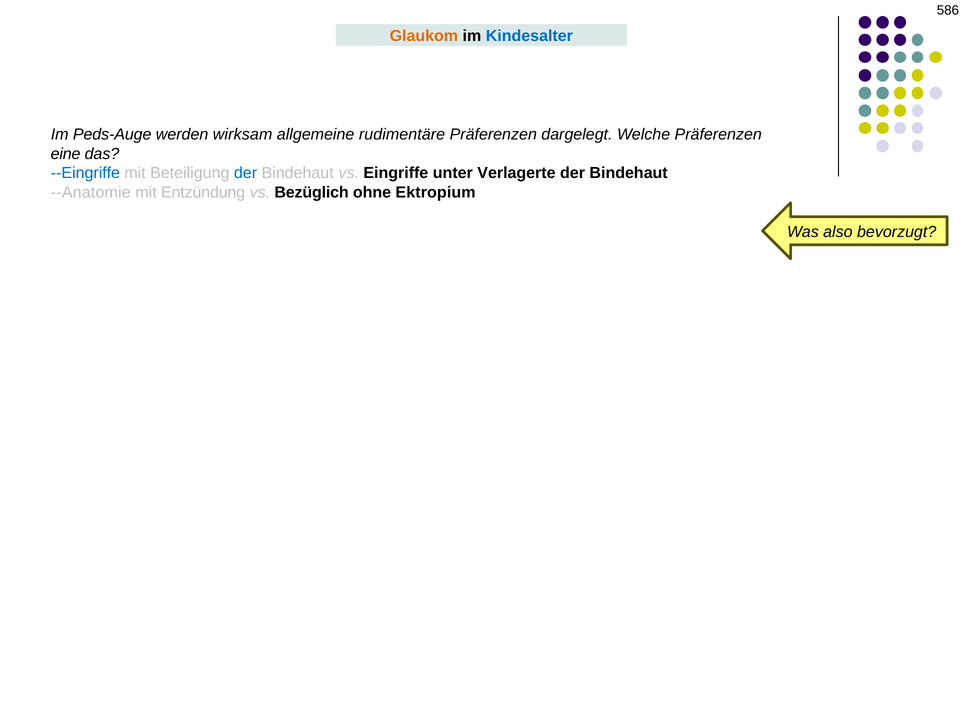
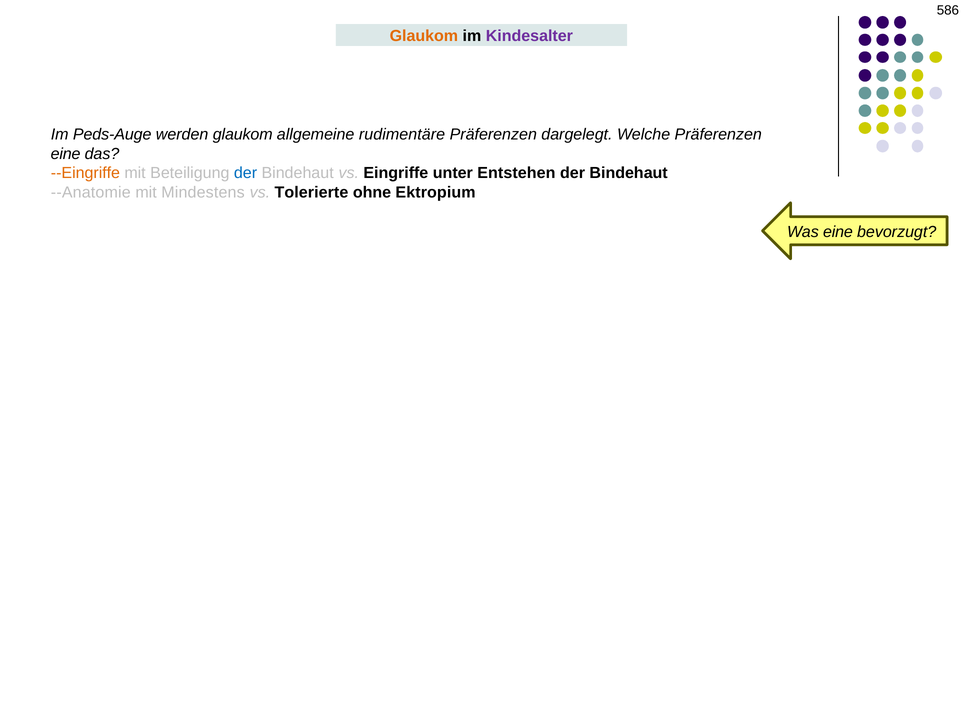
Kindesalter colour: blue -> purple
werden wirksam: wirksam -> glaukom
--Eingriffe colour: blue -> orange
Verlagerte: Verlagerte -> Entstehen
Entzündung: Entzündung -> Mindestens
Bezüglich: Bezüglich -> Tolerierte
Was also: also -> eine
